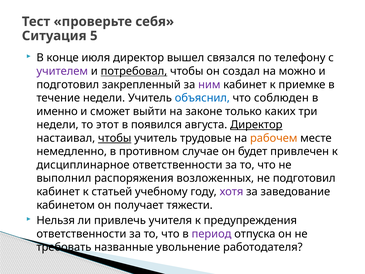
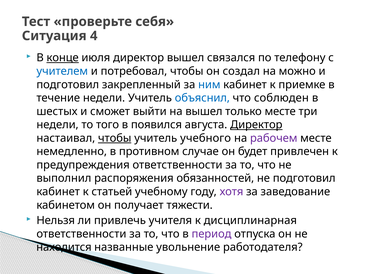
5: 5 -> 4
конце underline: none -> present
учителем colour: purple -> blue
потребовал underline: present -> none
ним colour: purple -> blue
именно: именно -> шестых
на законе: законе -> вышел
только каких: каких -> месте
этот: этот -> того
трудовые: трудовые -> учебного
рабочем colour: orange -> purple
дисциплинарное: дисциплинарное -> предупреждения
возложенных: возложенных -> обязанностей
предупреждения: предупреждения -> дисциплинарная
требовать: требовать -> находится
